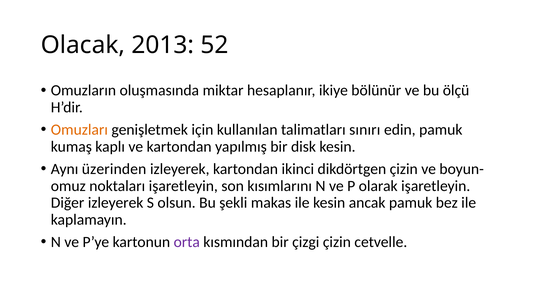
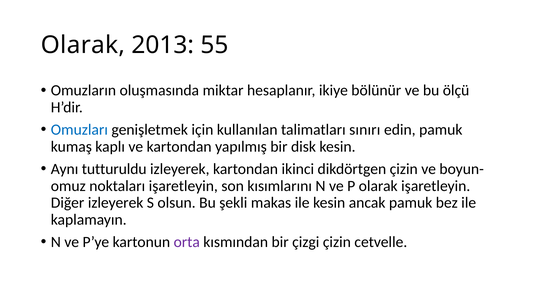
Olacak at (83, 45): Olacak -> Olarak
52: 52 -> 55
Omuzları colour: orange -> blue
üzerinden: üzerinden -> tutturuldu
